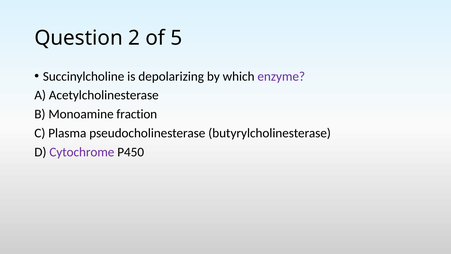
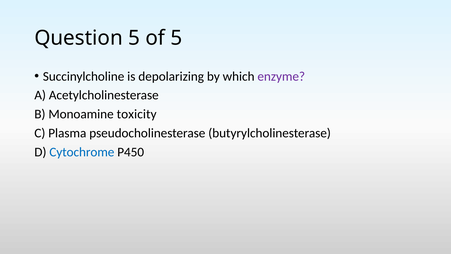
Question 2: 2 -> 5
fraction: fraction -> toxicity
Cytochrome colour: purple -> blue
